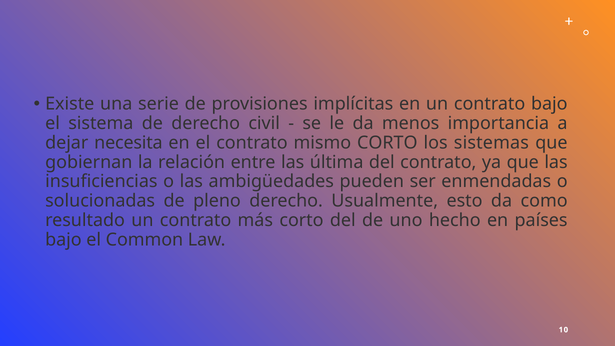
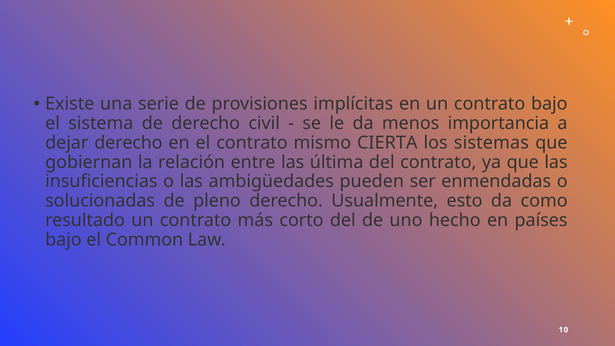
dejar necesita: necesita -> derecho
mismo CORTO: CORTO -> CIERTA
